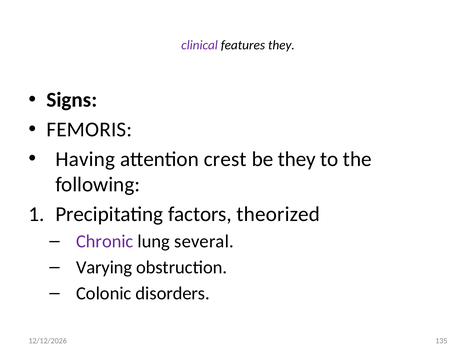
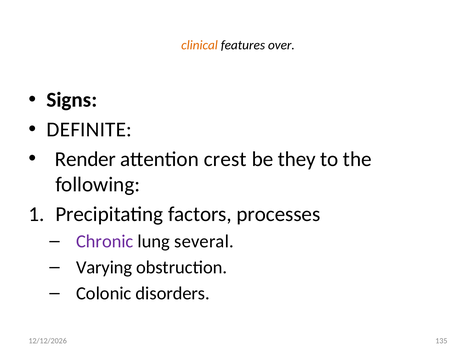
clinical colour: purple -> orange
features they: they -> over
FEMORIS: FEMORIS -> DEFINITE
Having: Having -> Render
theorized: theorized -> processes
